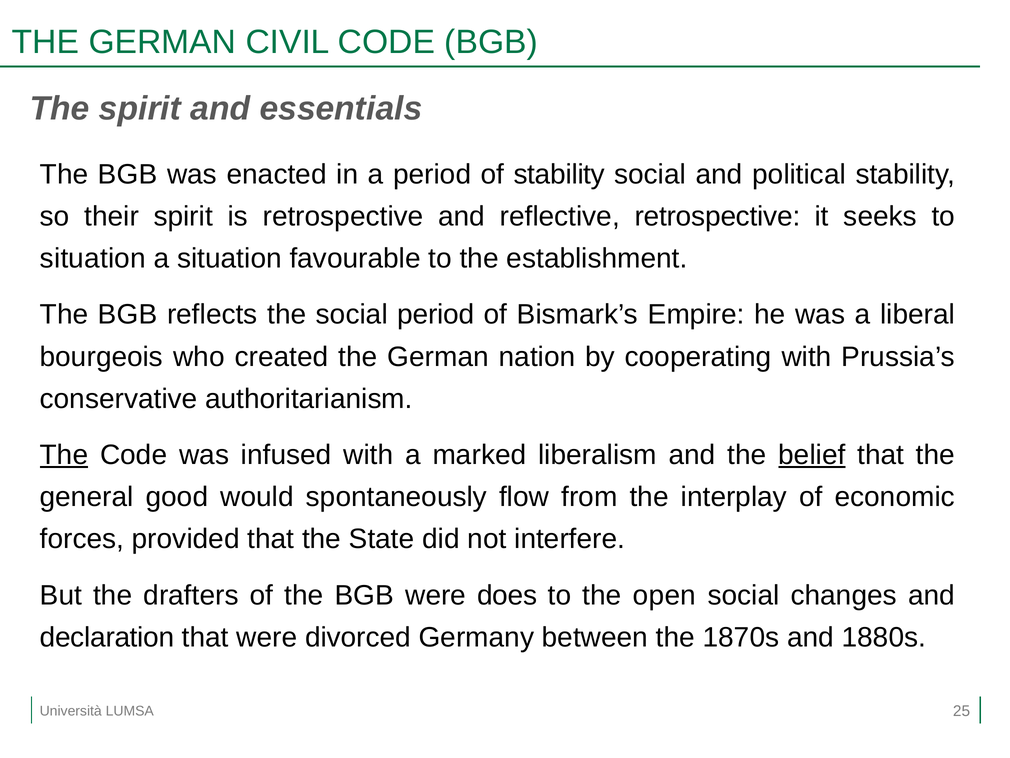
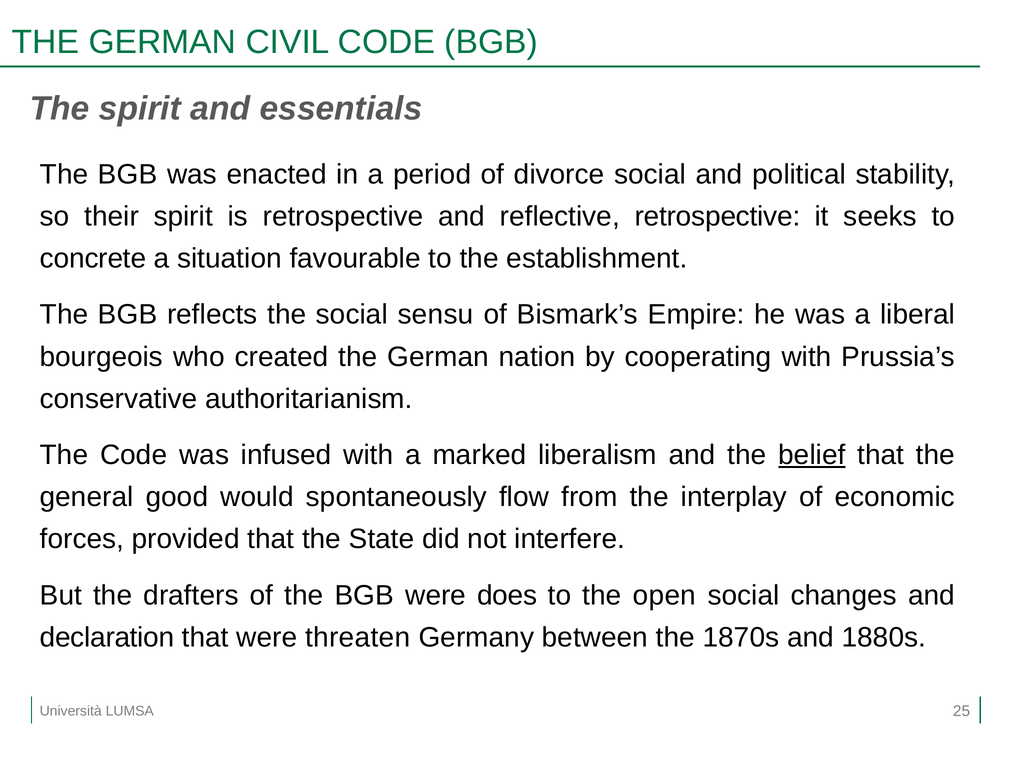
of stability: stability -> divorce
situation at (93, 258): situation -> concrete
social period: period -> sensu
The at (64, 455) underline: present -> none
divorced: divorced -> threaten
